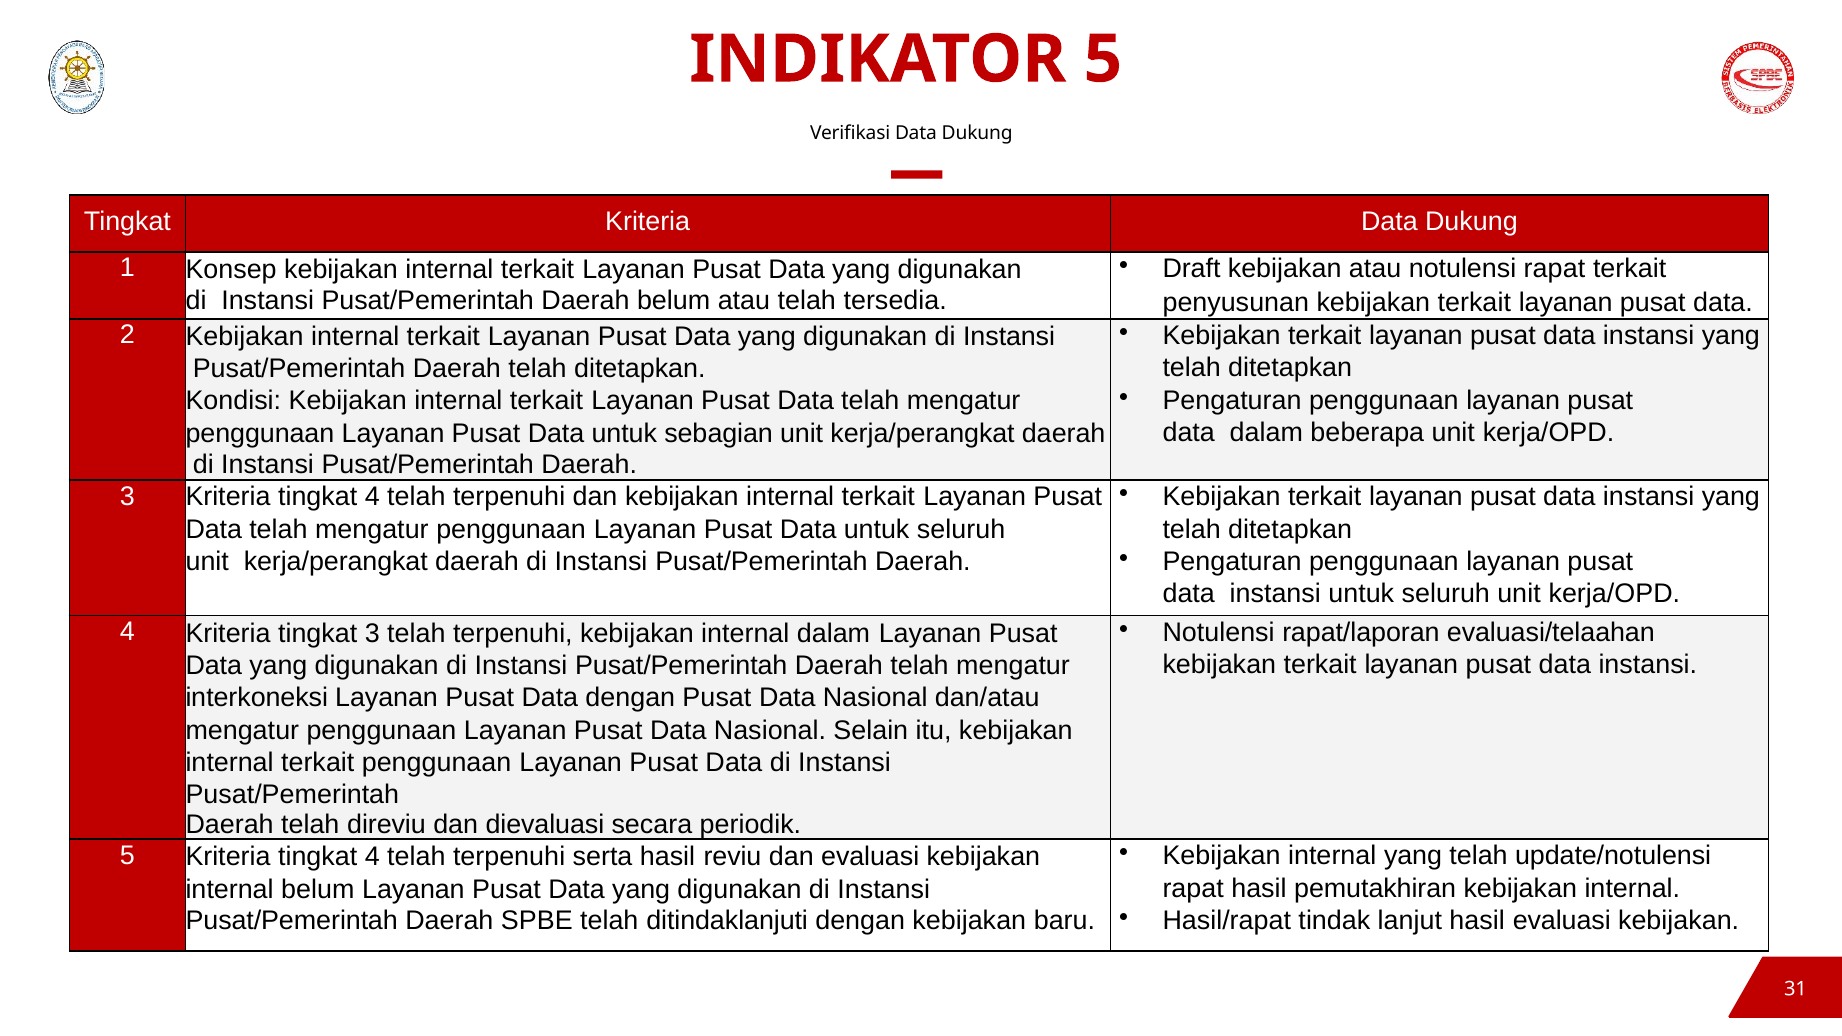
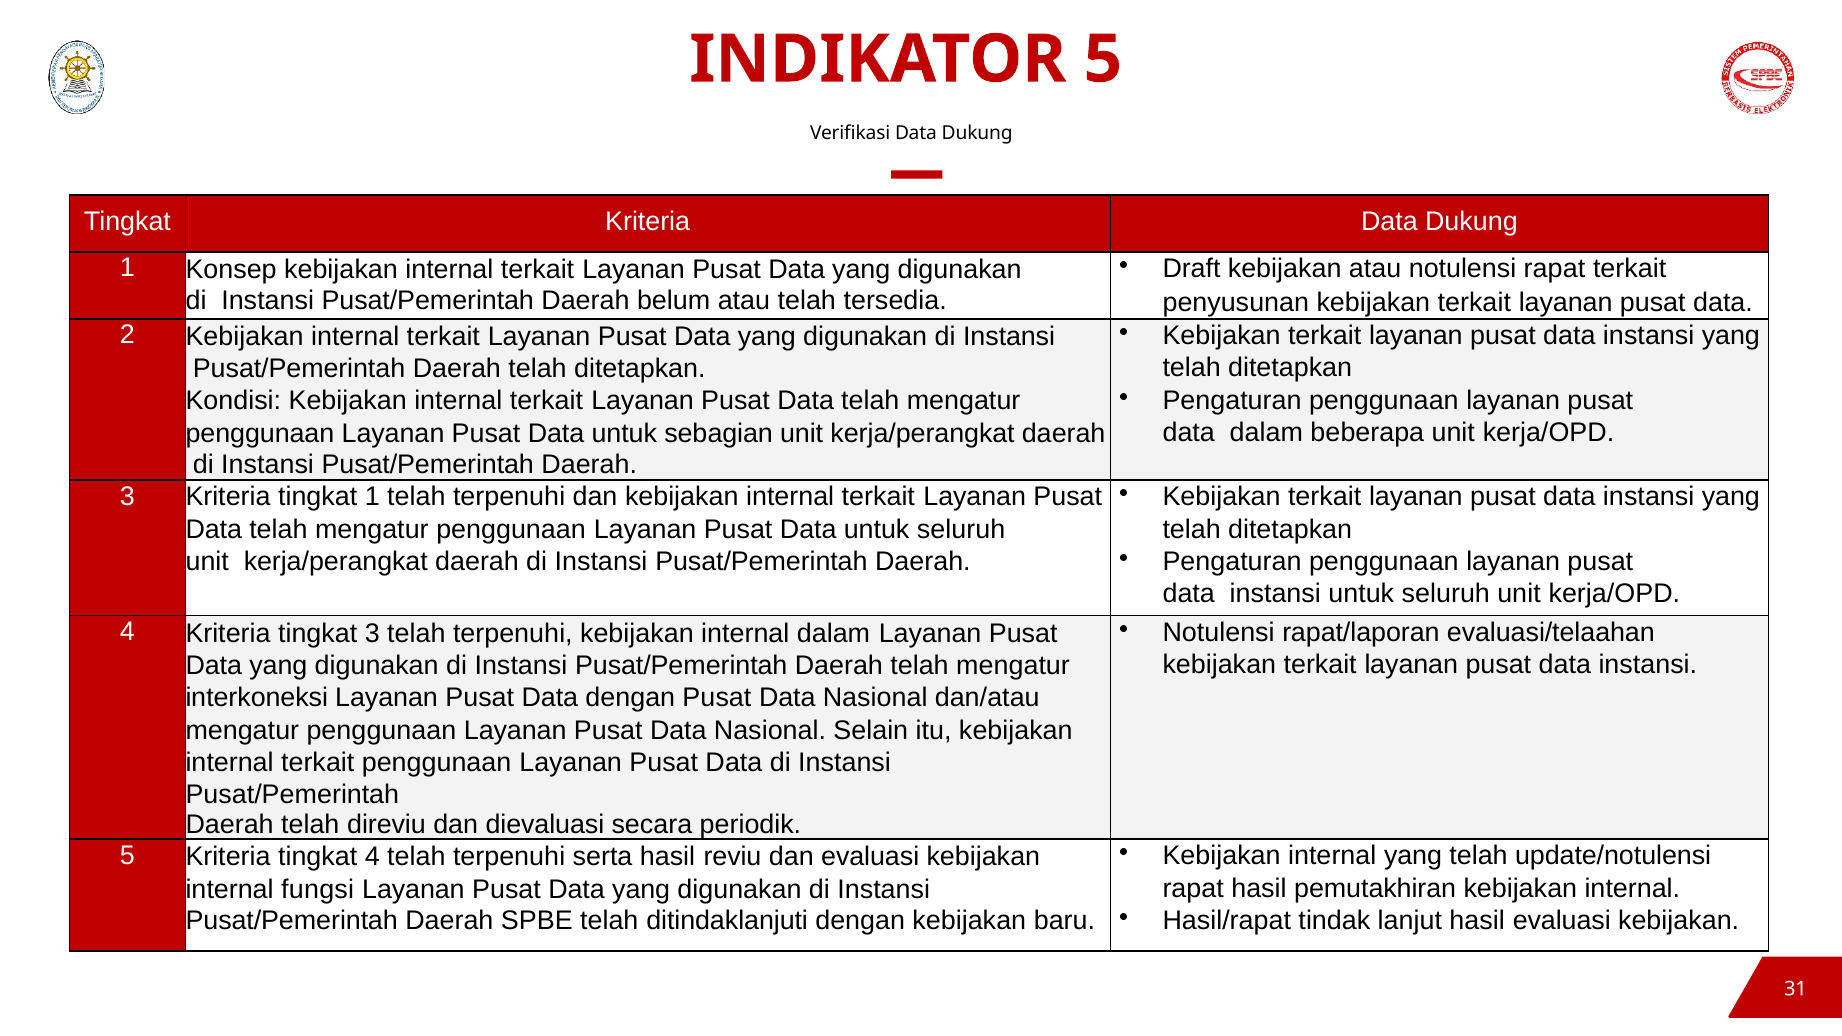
3 Kriteria tingkat 4: 4 -> 1
internal belum: belum -> fungsi
